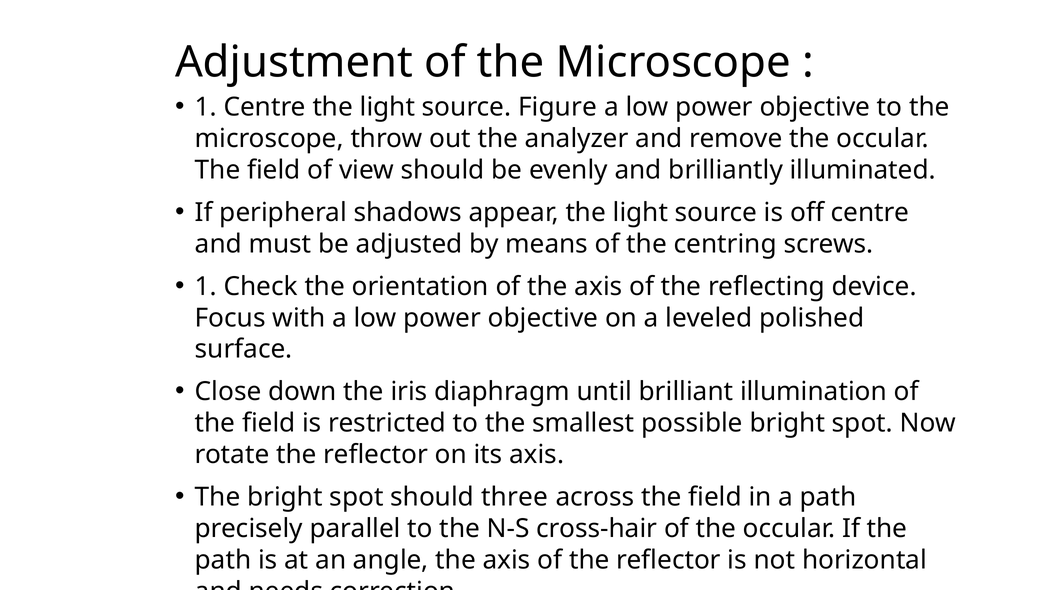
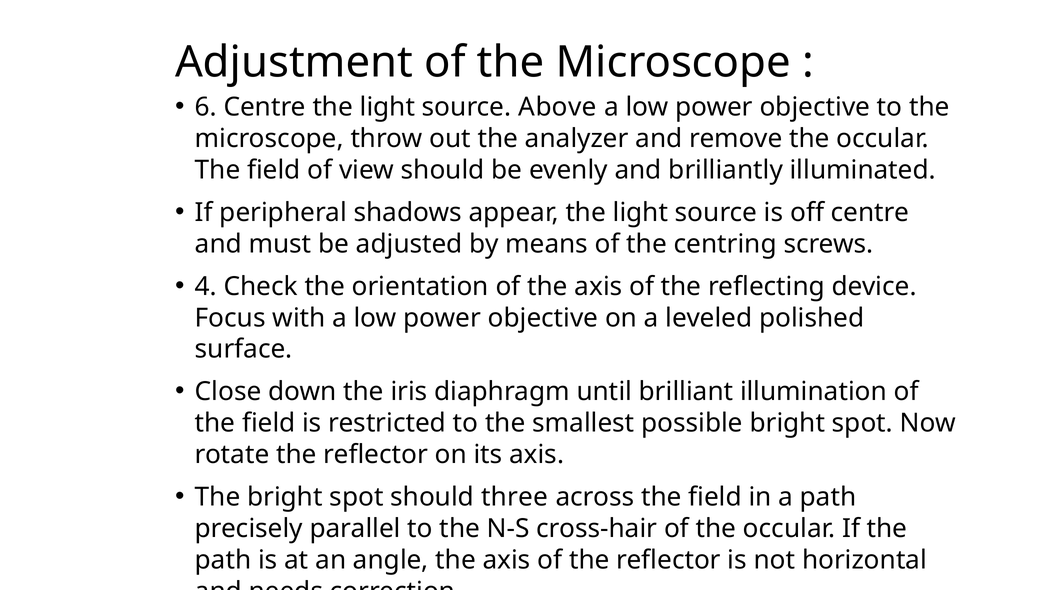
1 at (206, 107): 1 -> 6
Figure: Figure -> Above
1 at (206, 286): 1 -> 4
